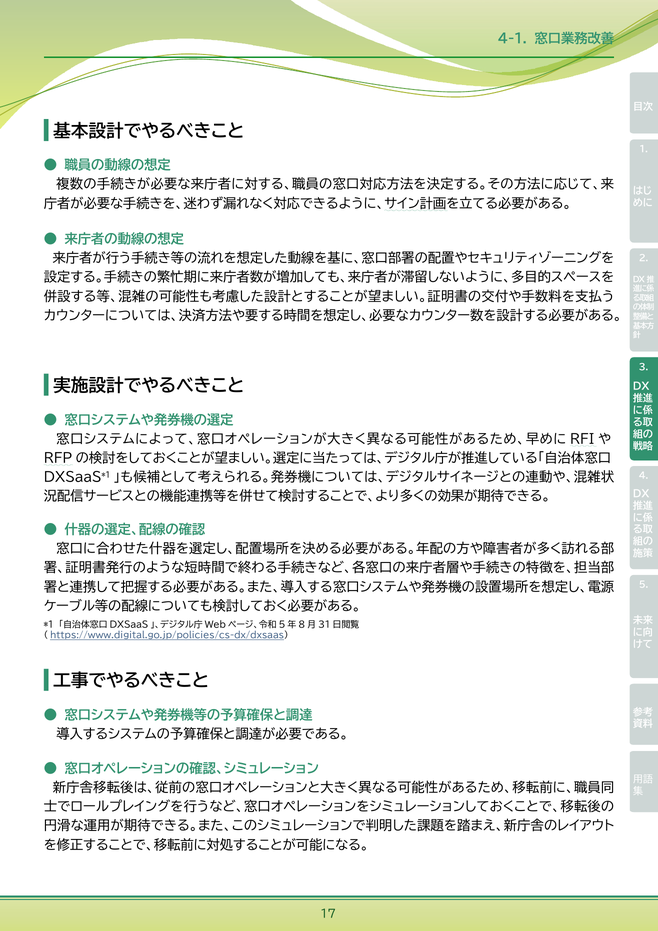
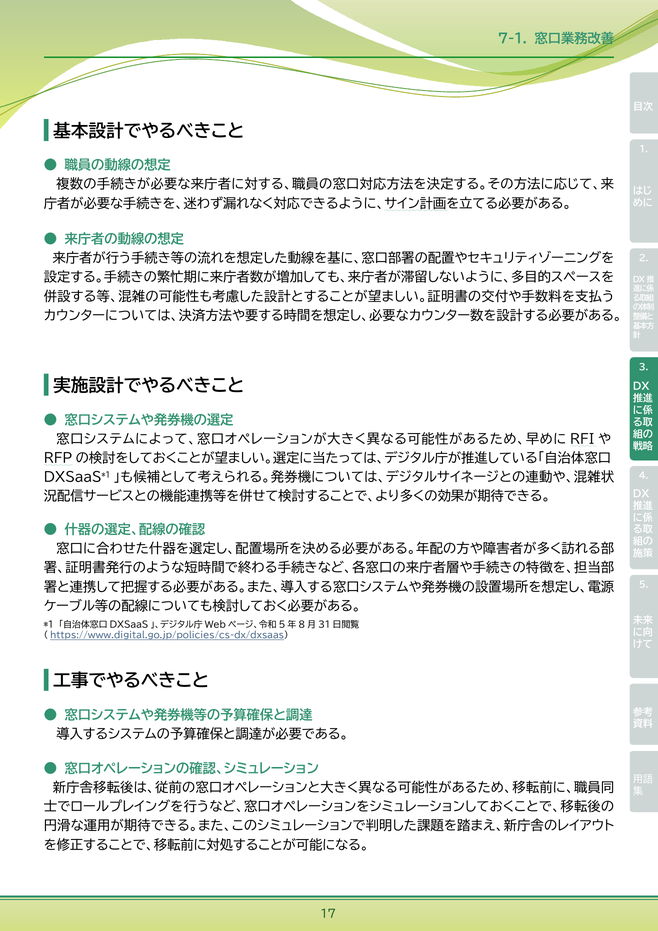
4-1: 4-1 -> 7-1
